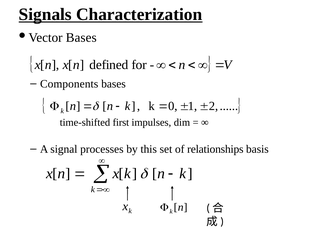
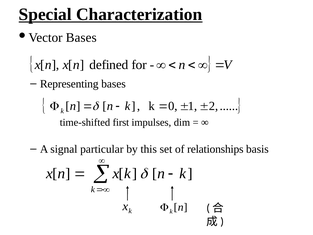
Signals: Signals -> Special
Components: Components -> Representing
processes: processes -> particular
